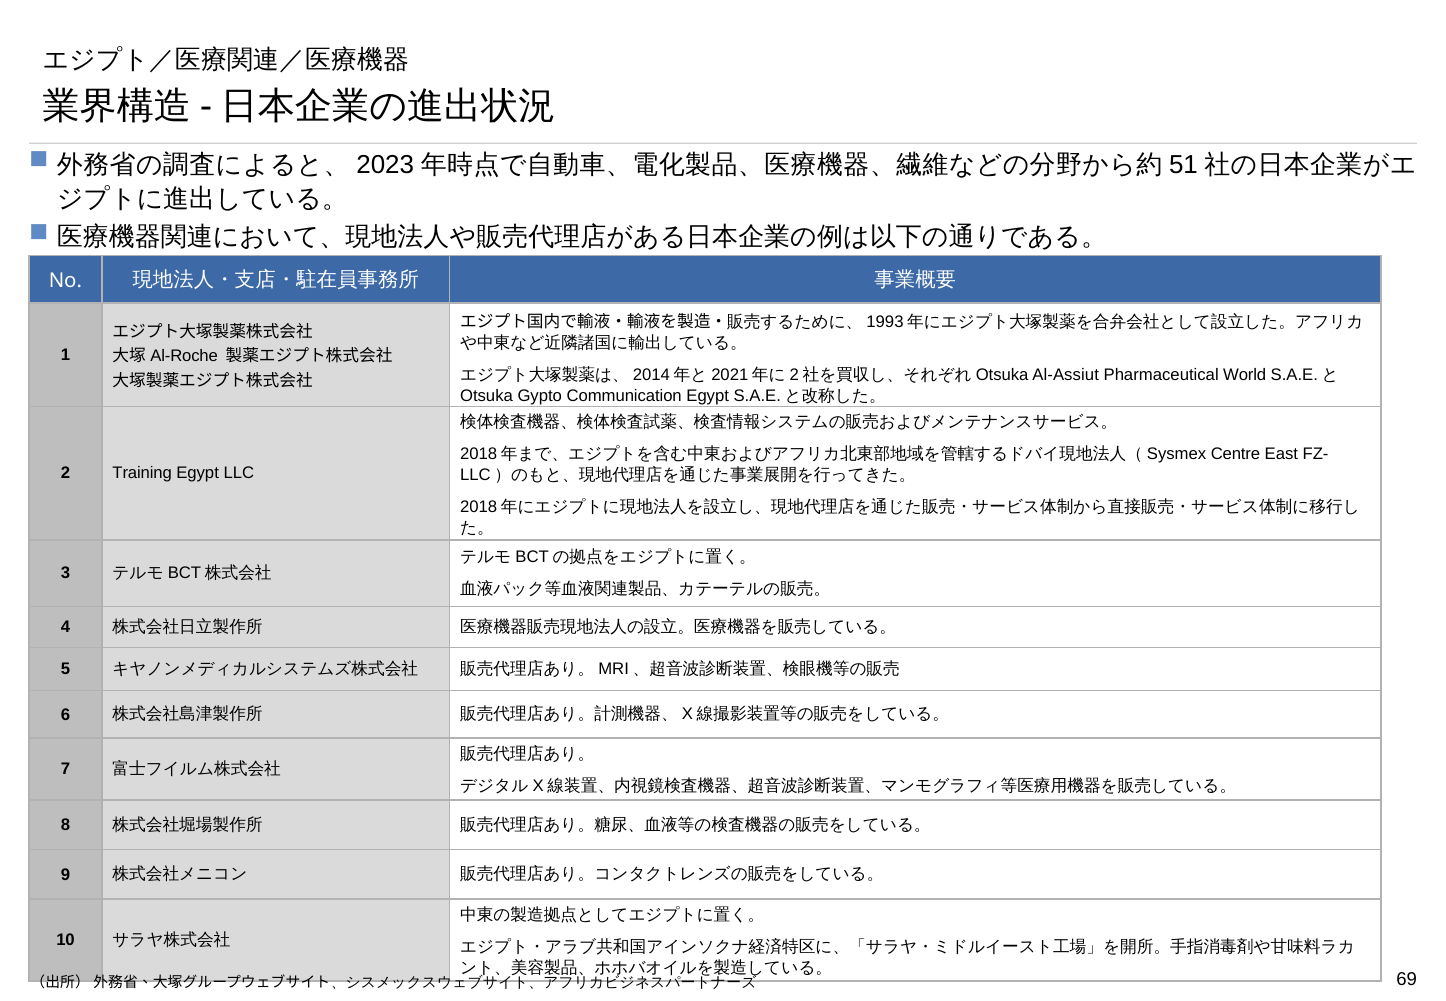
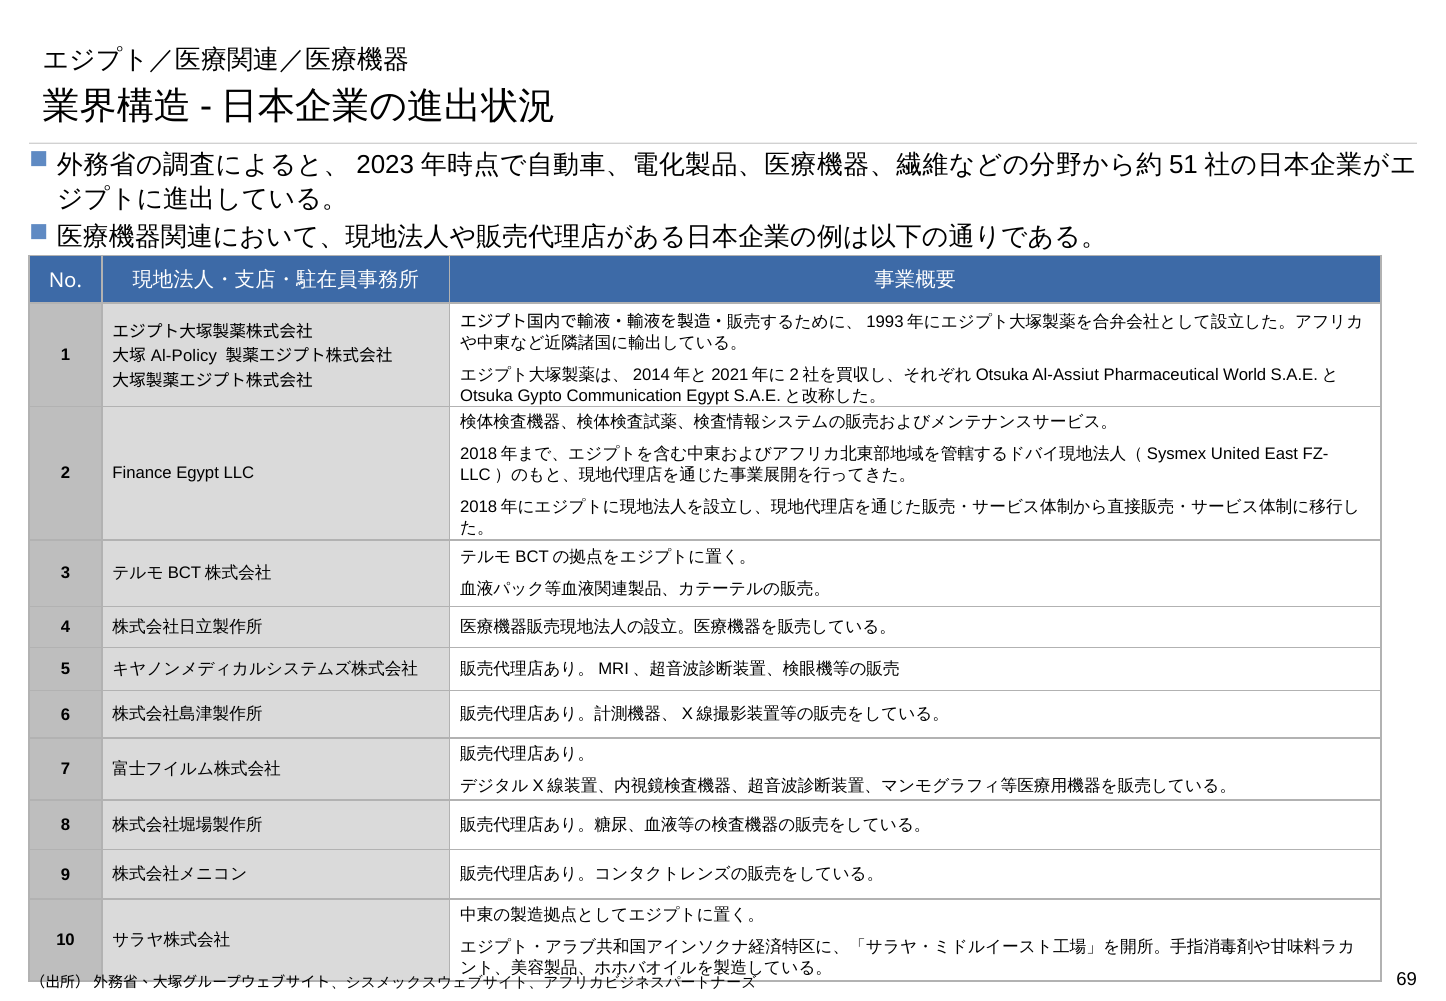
Al-Roche: Al-Roche -> Al-Policy
Centre: Centre -> United
Training: Training -> Finance
